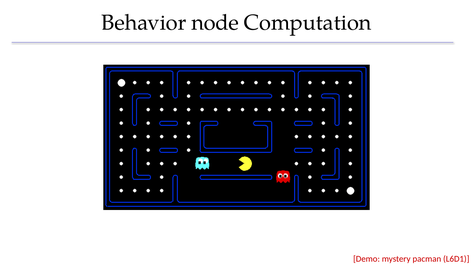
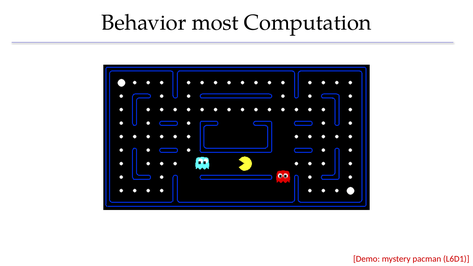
node: node -> most
